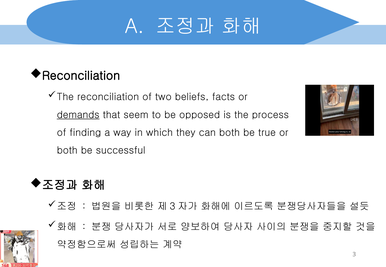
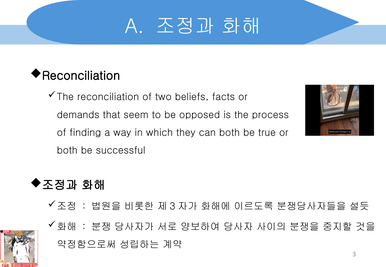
demands underline: present -> none
